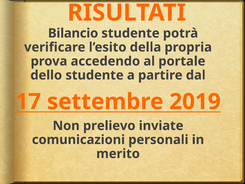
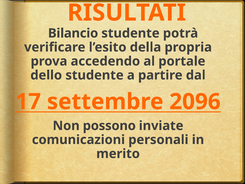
2019: 2019 -> 2096
prelievo: prelievo -> possono
